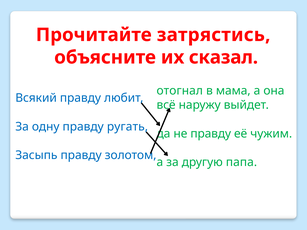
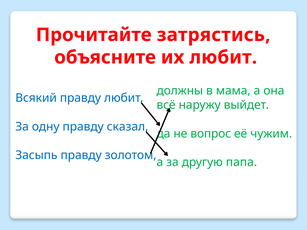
их сказал: сказал -> любит
отогнал: отогнал -> должны
ругать: ругать -> сказал
не правду: правду -> вопрос
